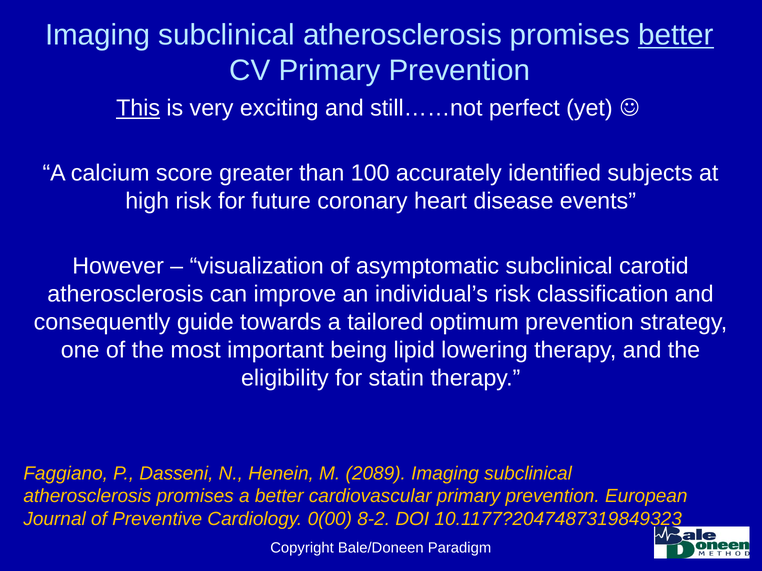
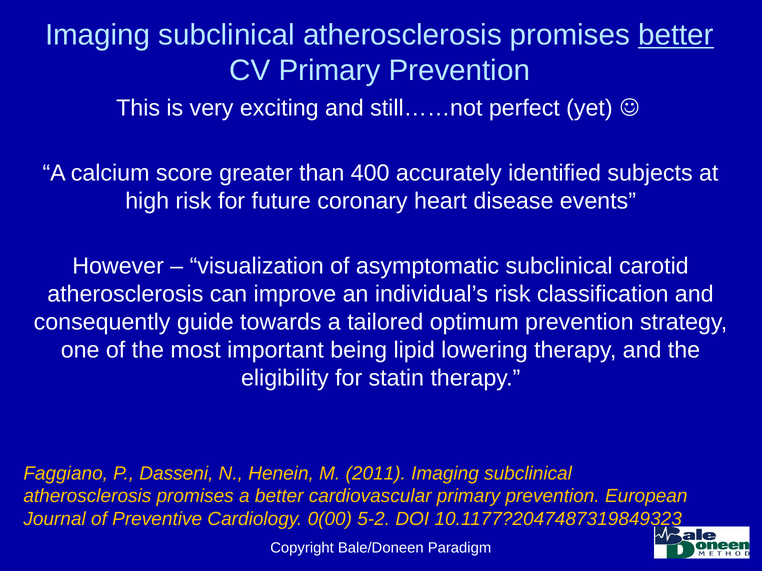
This underline: present -> none
100: 100 -> 400
2089: 2089 -> 2011
8-2: 8-2 -> 5-2
